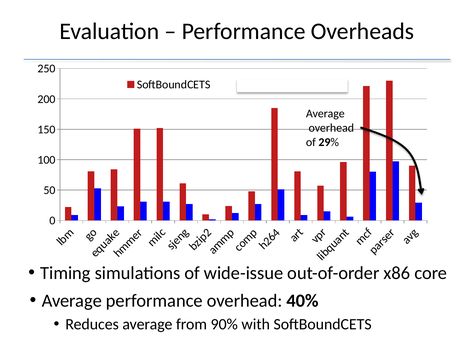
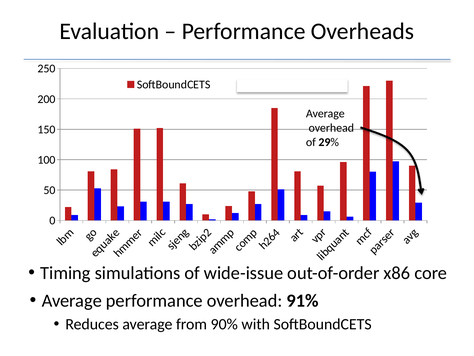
40%: 40% -> 91%
